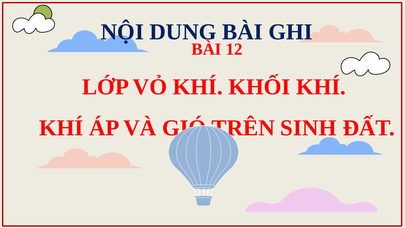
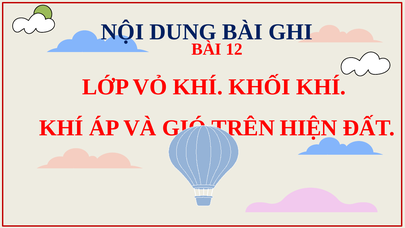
SINH: SINH -> HIỆN
